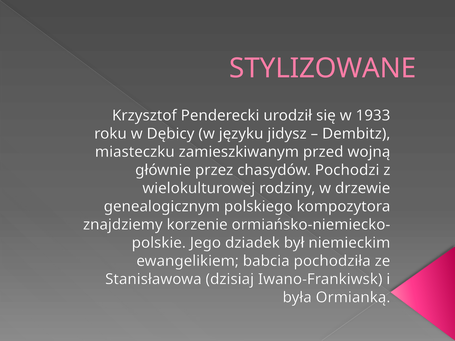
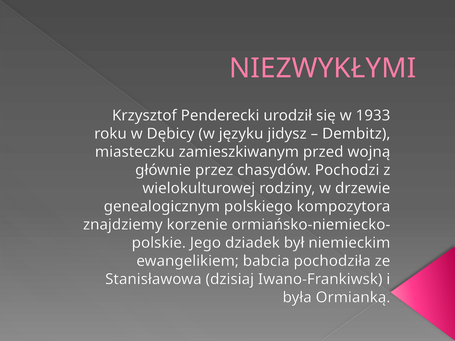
STYLIZOWANE: STYLIZOWANE -> NIEZWYKŁYMI
